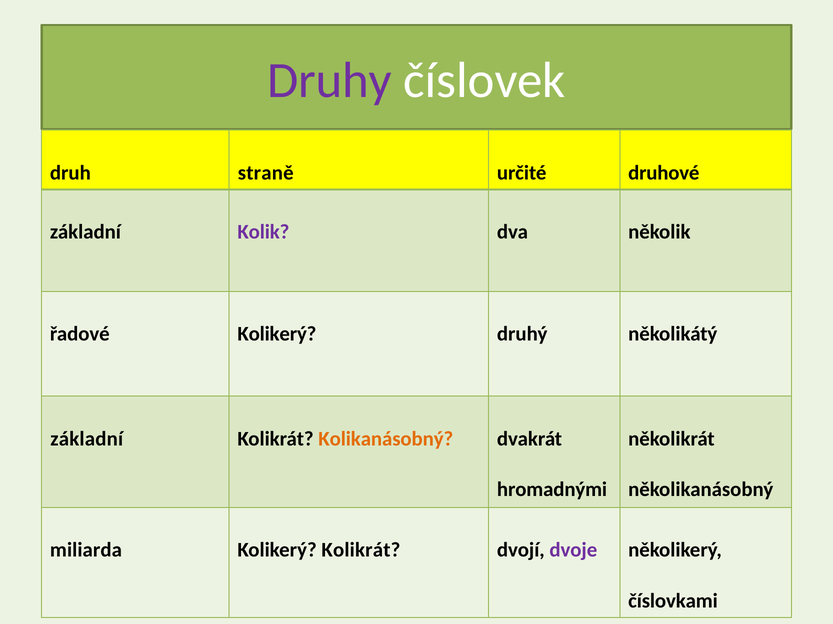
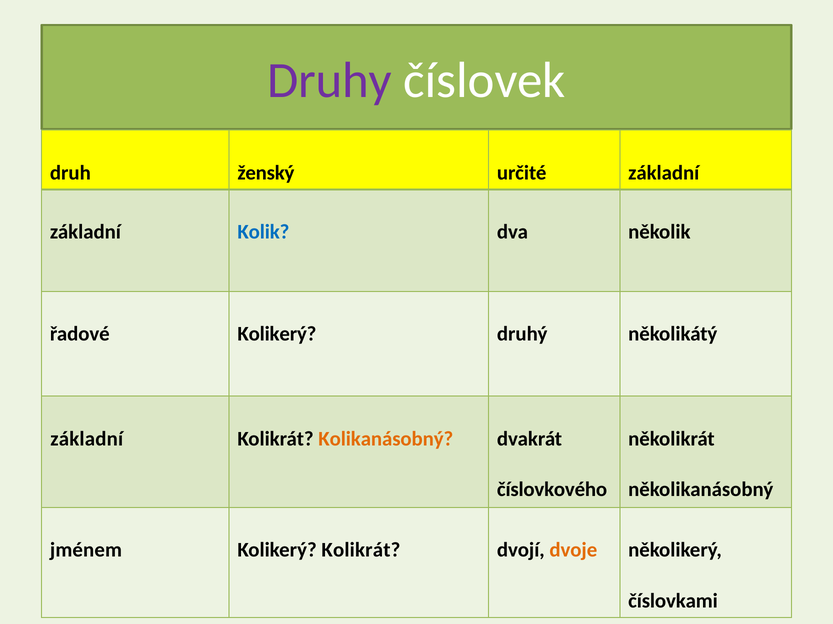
straně: straně -> ženský
určité druhové: druhové -> základní
Kolik colour: purple -> blue
hromadnými: hromadnými -> číslovkového
miliarda: miliarda -> jménem
dvoje colour: purple -> orange
